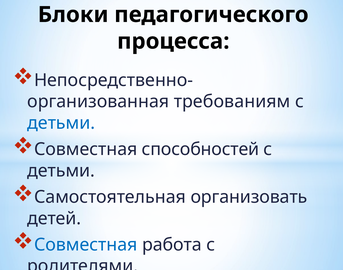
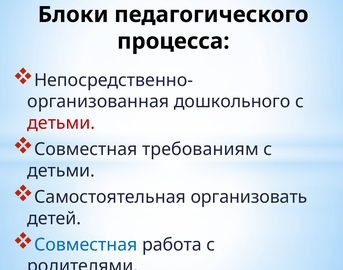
требованиям: требованиям -> дошкольного
детьми at (61, 123) colour: blue -> red
способностей: способностей -> требованиям
